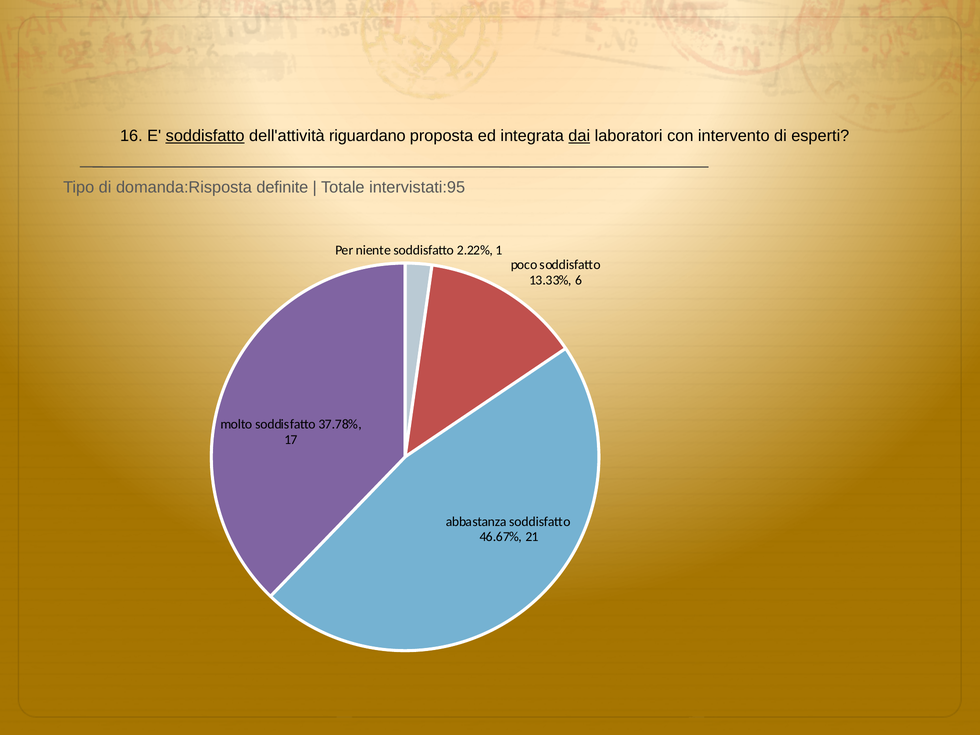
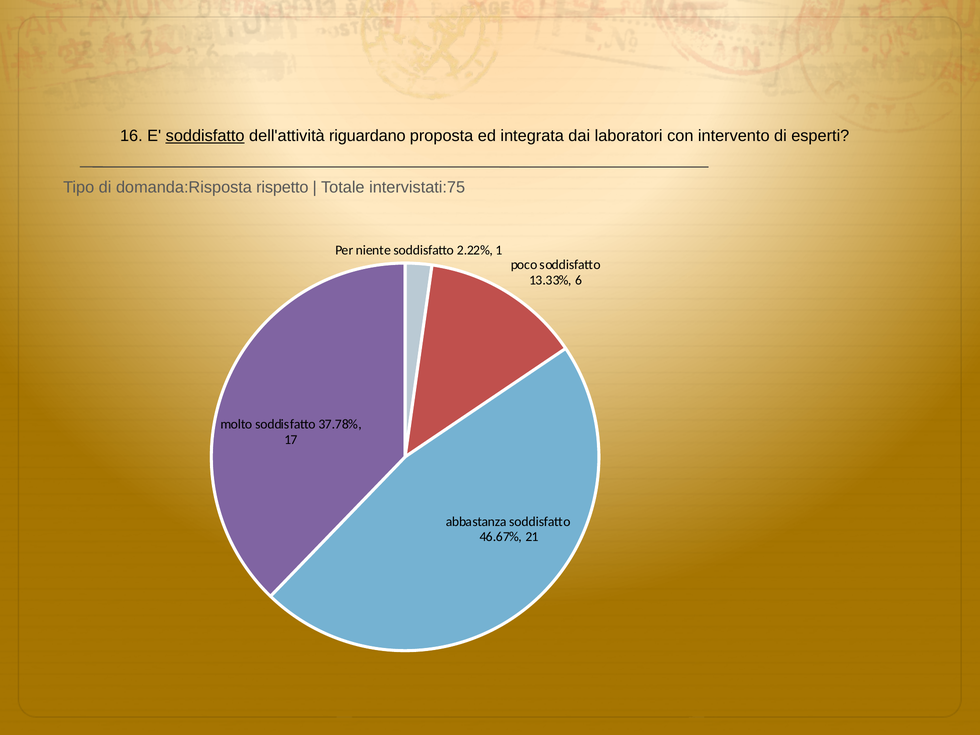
dai underline: present -> none
definite: definite -> rispetto
intervistati:95: intervistati:95 -> intervistati:75
